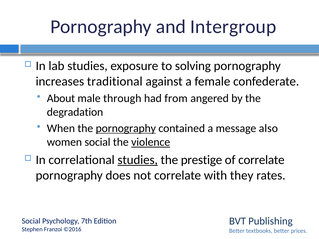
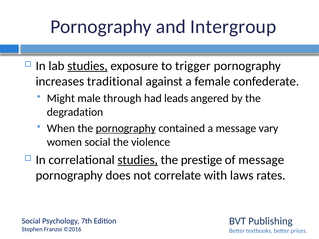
studies at (87, 66) underline: none -> present
solving: solving -> trigger
About: About -> Might
from: from -> leads
also: also -> vary
violence underline: present -> none
of correlate: correlate -> message
they: they -> laws
